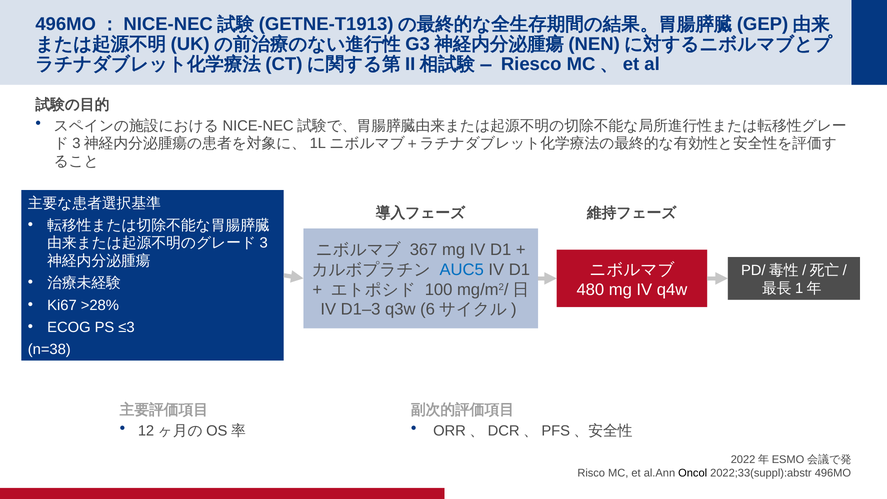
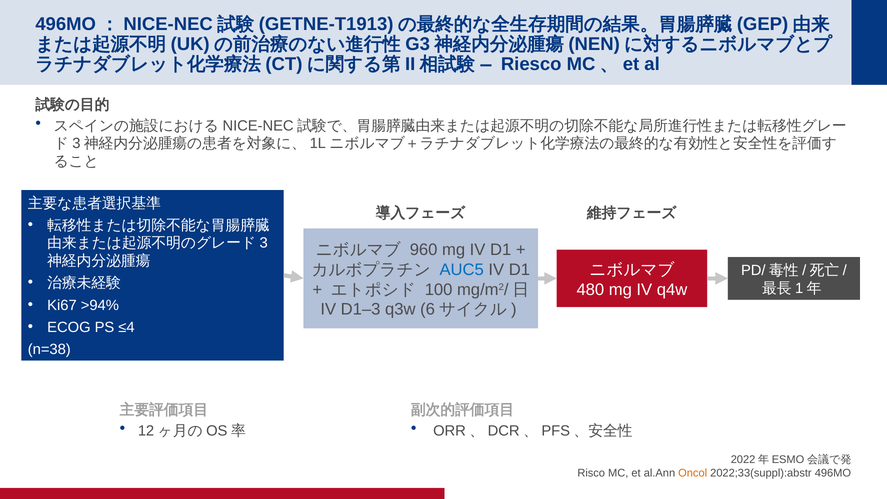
367: 367 -> 960
>28%: >28% -> >94%
≤3: ≤3 -> ≤4
Oncol colour: black -> orange
